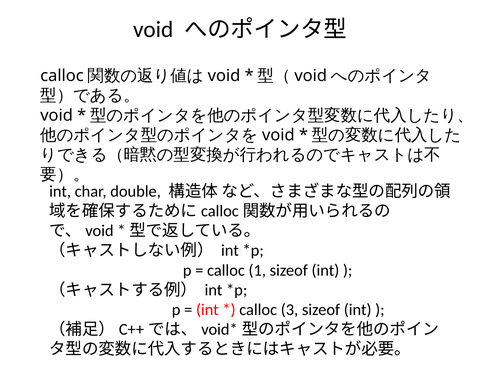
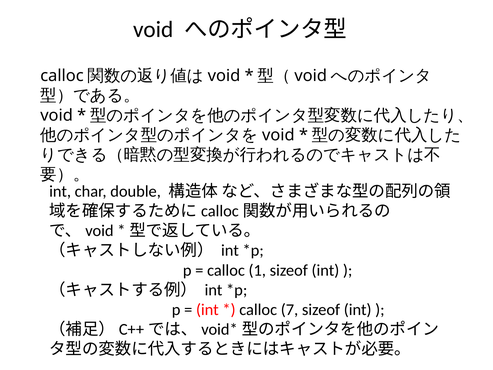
3: 3 -> 7
